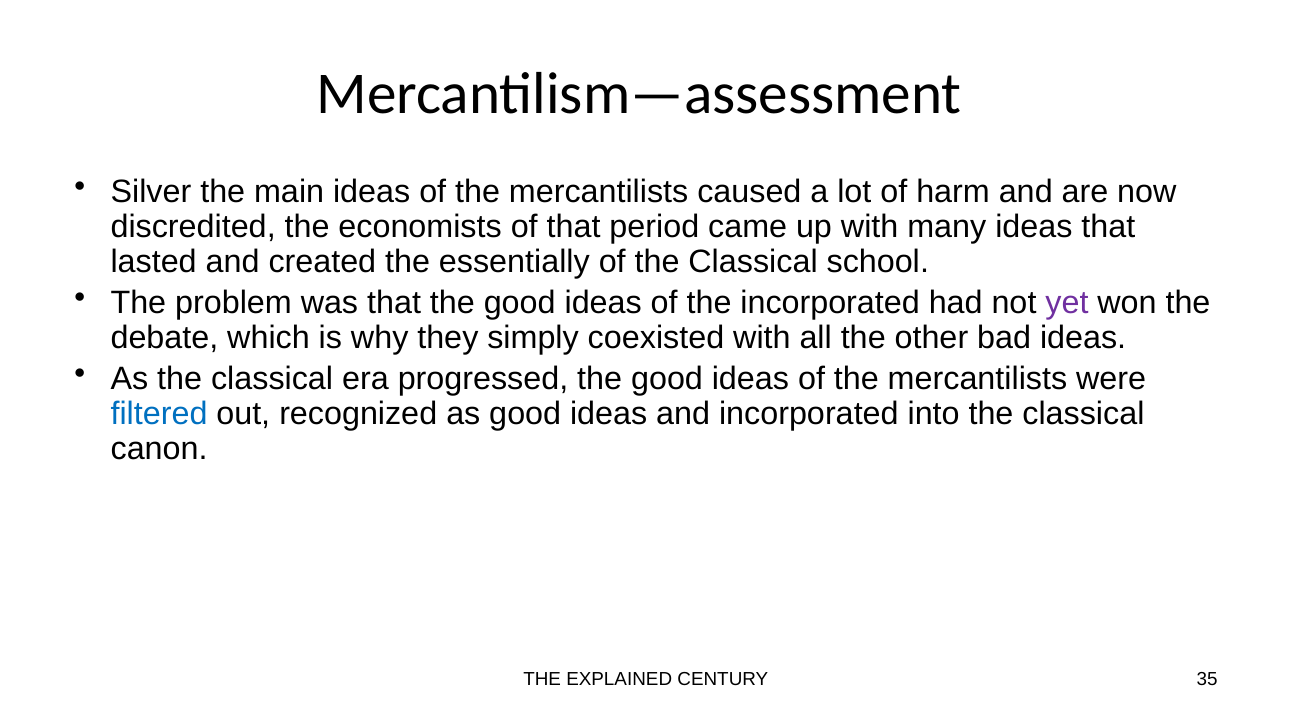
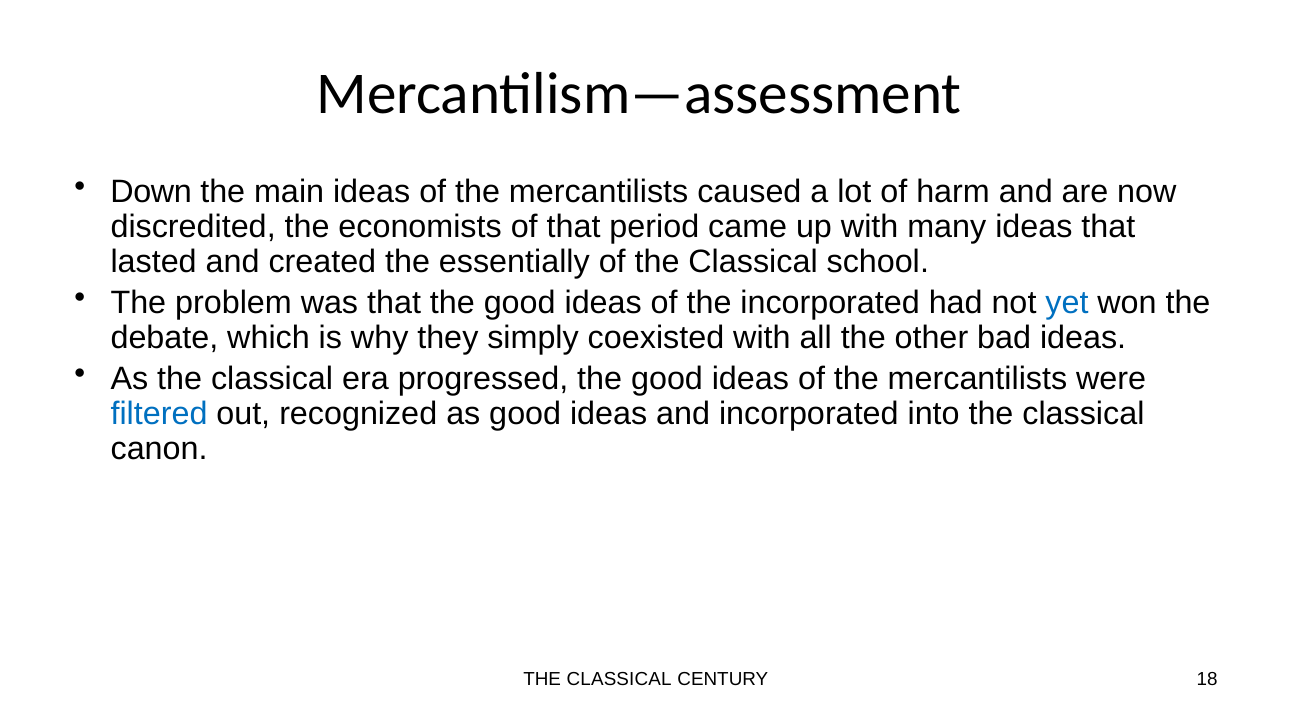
Silver: Silver -> Down
yet colour: purple -> blue
EXPLAINED at (619, 679): EXPLAINED -> CLASSICAL
35: 35 -> 18
